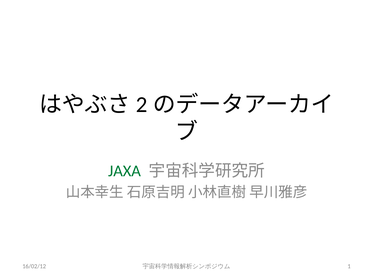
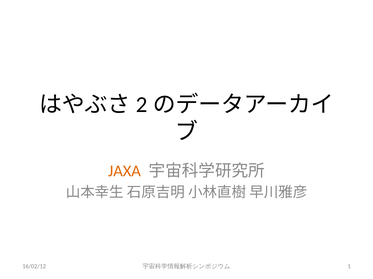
JAXA colour: green -> orange
